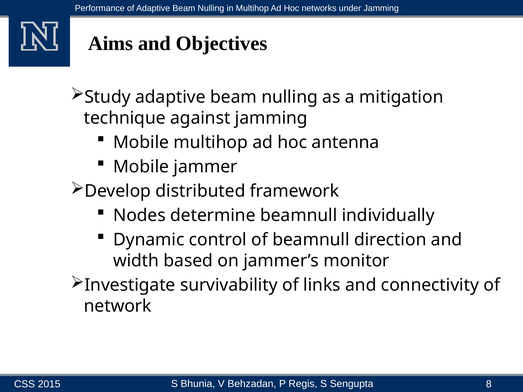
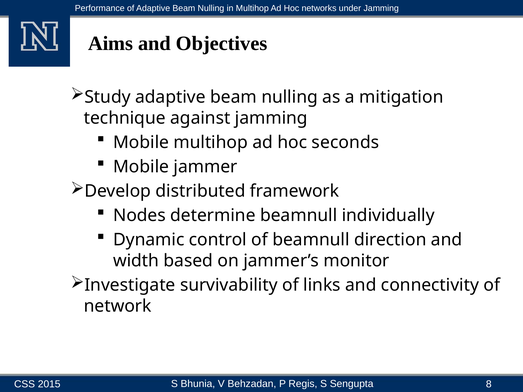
antenna: antenna -> seconds
